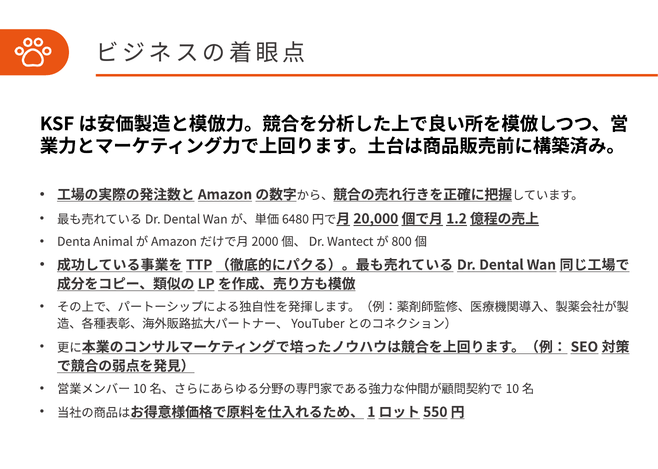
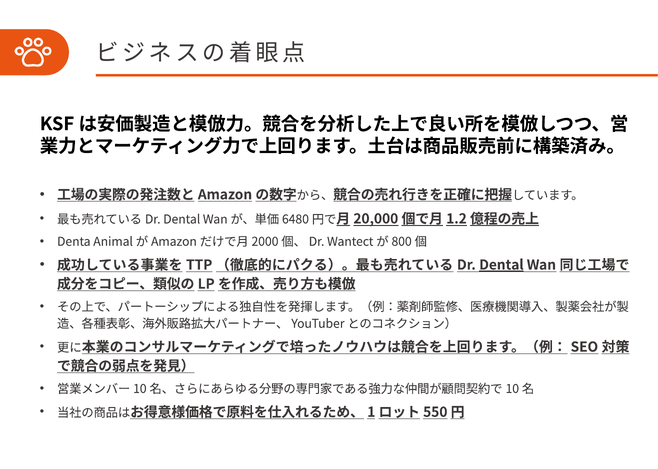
Dental at (501, 265) underline: none -> present
